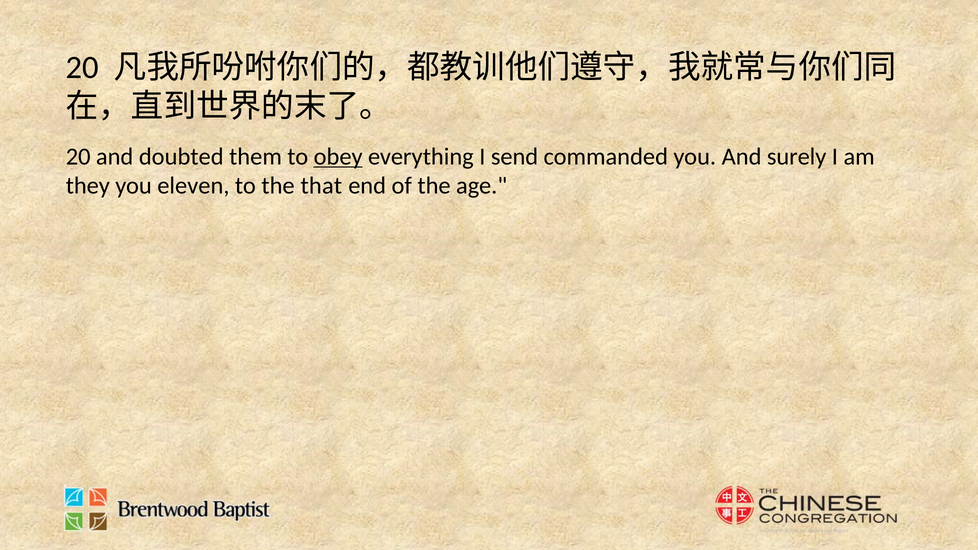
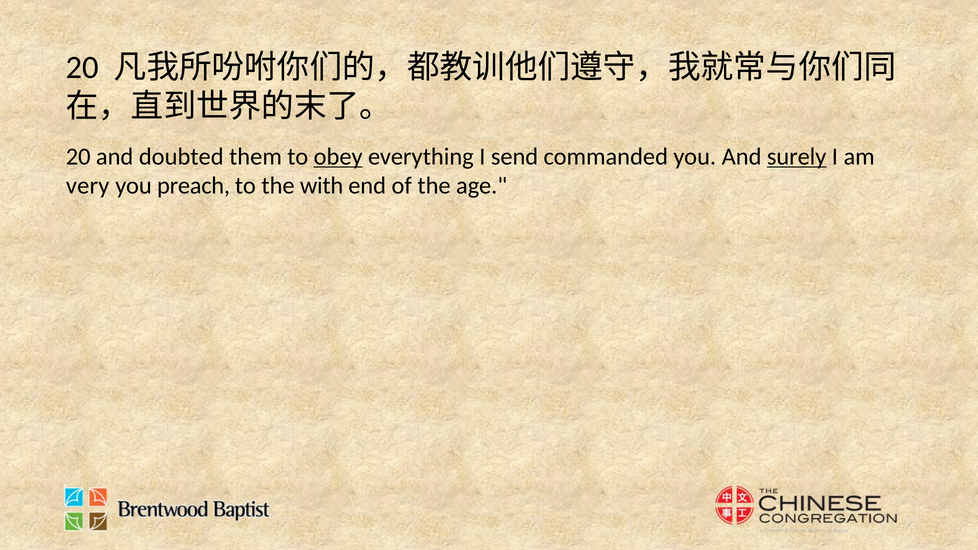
surely underline: none -> present
they: they -> very
eleven: eleven -> preach
that: that -> with
